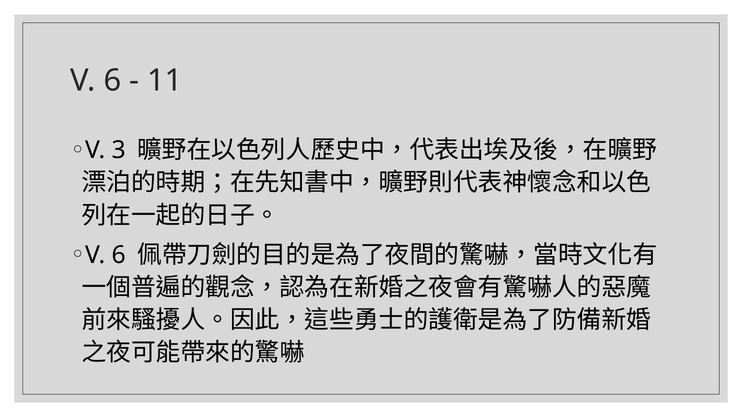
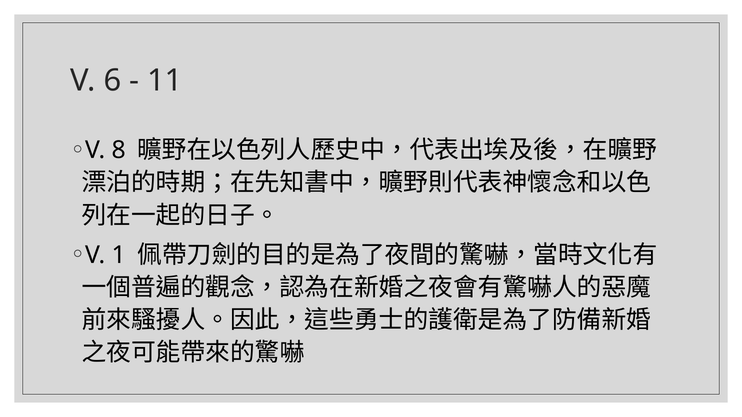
3: 3 -> 8
6 at (119, 255): 6 -> 1
